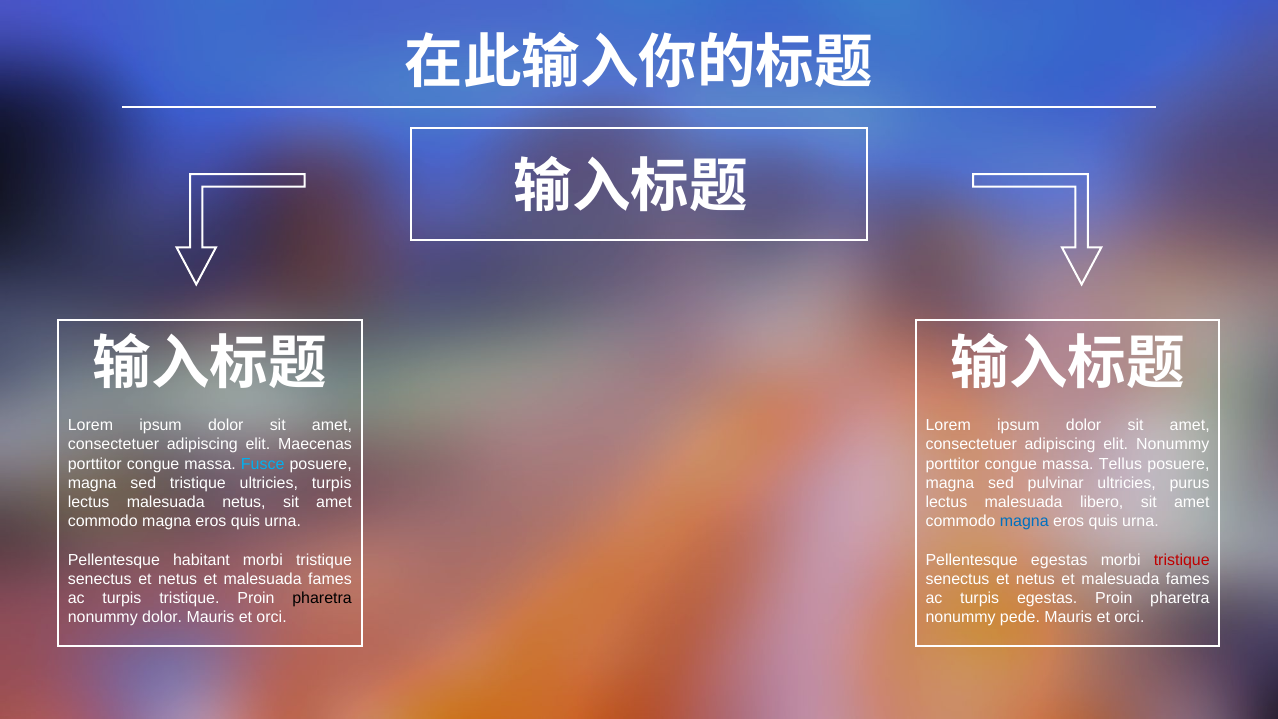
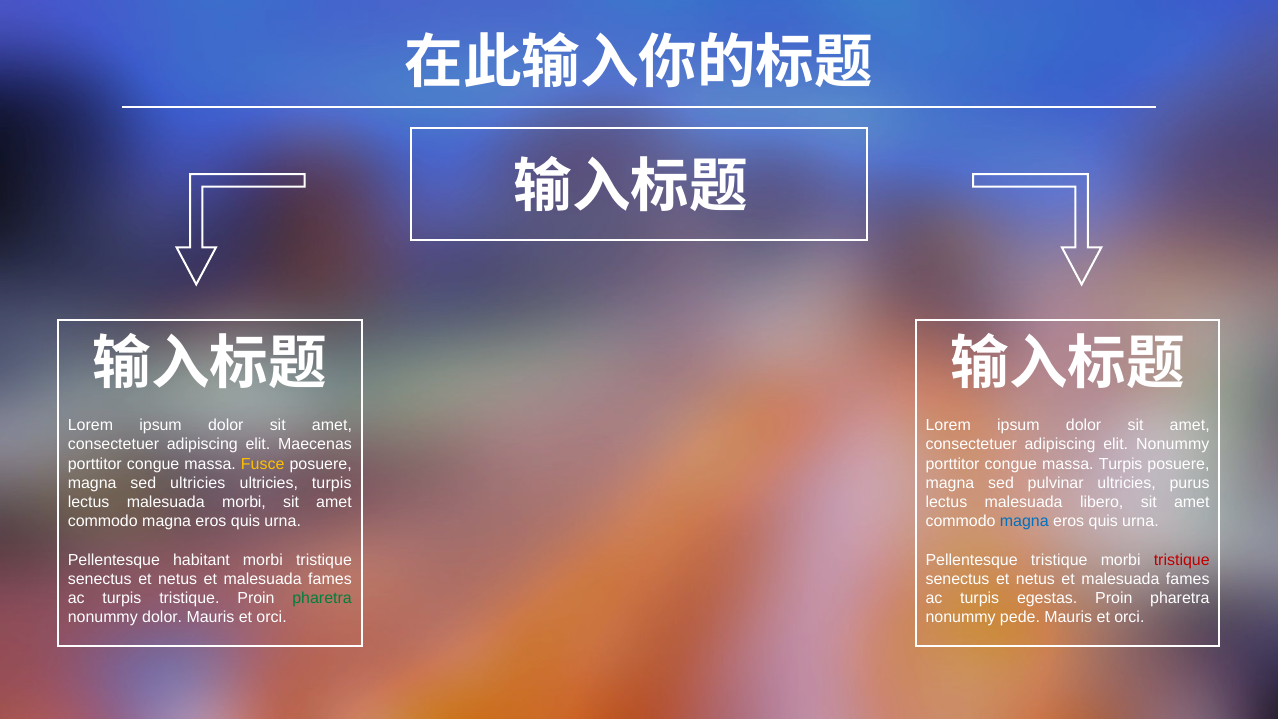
Fusce colour: light blue -> yellow
massa Tellus: Tellus -> Turpis
sed tristique: tristique -> ultricies
malesuada netus: netus -> morbi
Pellentesque egestas: egestas -> tristique
pharetra at (322, 598) colour: black -> green
